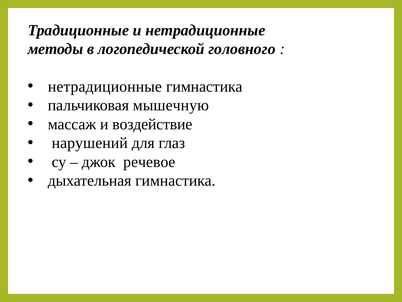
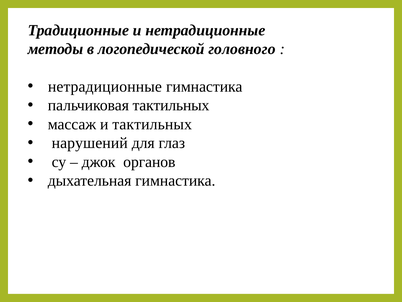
пальчиковая мышечную: мышечную -> тактильных
и воздействие: воздействие -> тактильных
речевое: речевое -> органов
